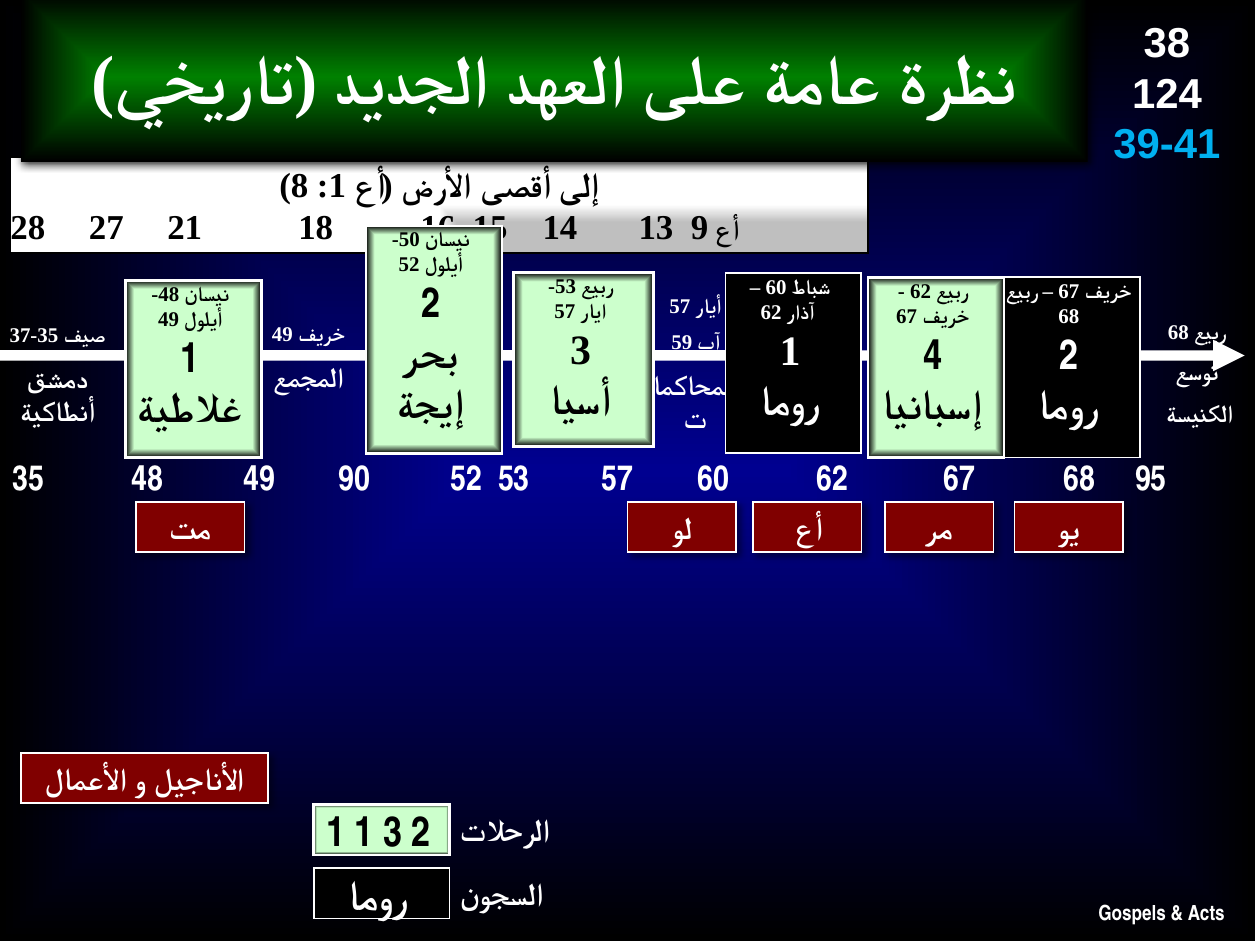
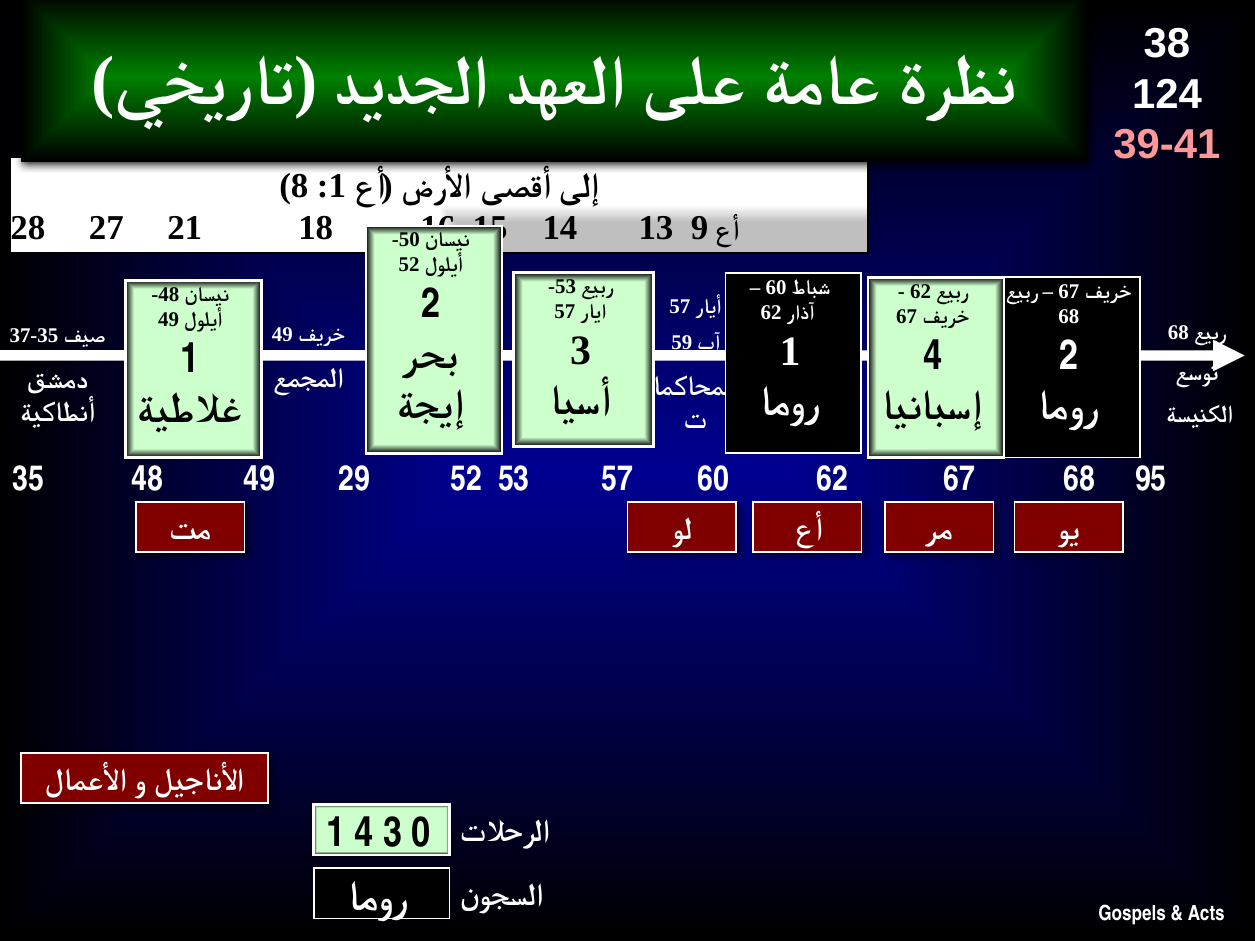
39-41 colour: light blue -> pink
90: 90 -> 29
1 1: 1 -> 4
3 2: 2 -> 0
